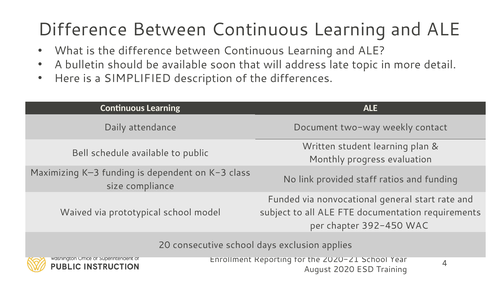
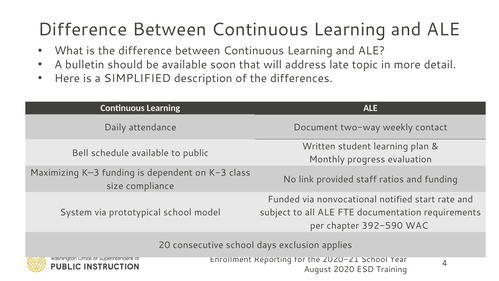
general: general -> notified
Waived: Waived -> System
392-450: 392-450 -> 392-590
